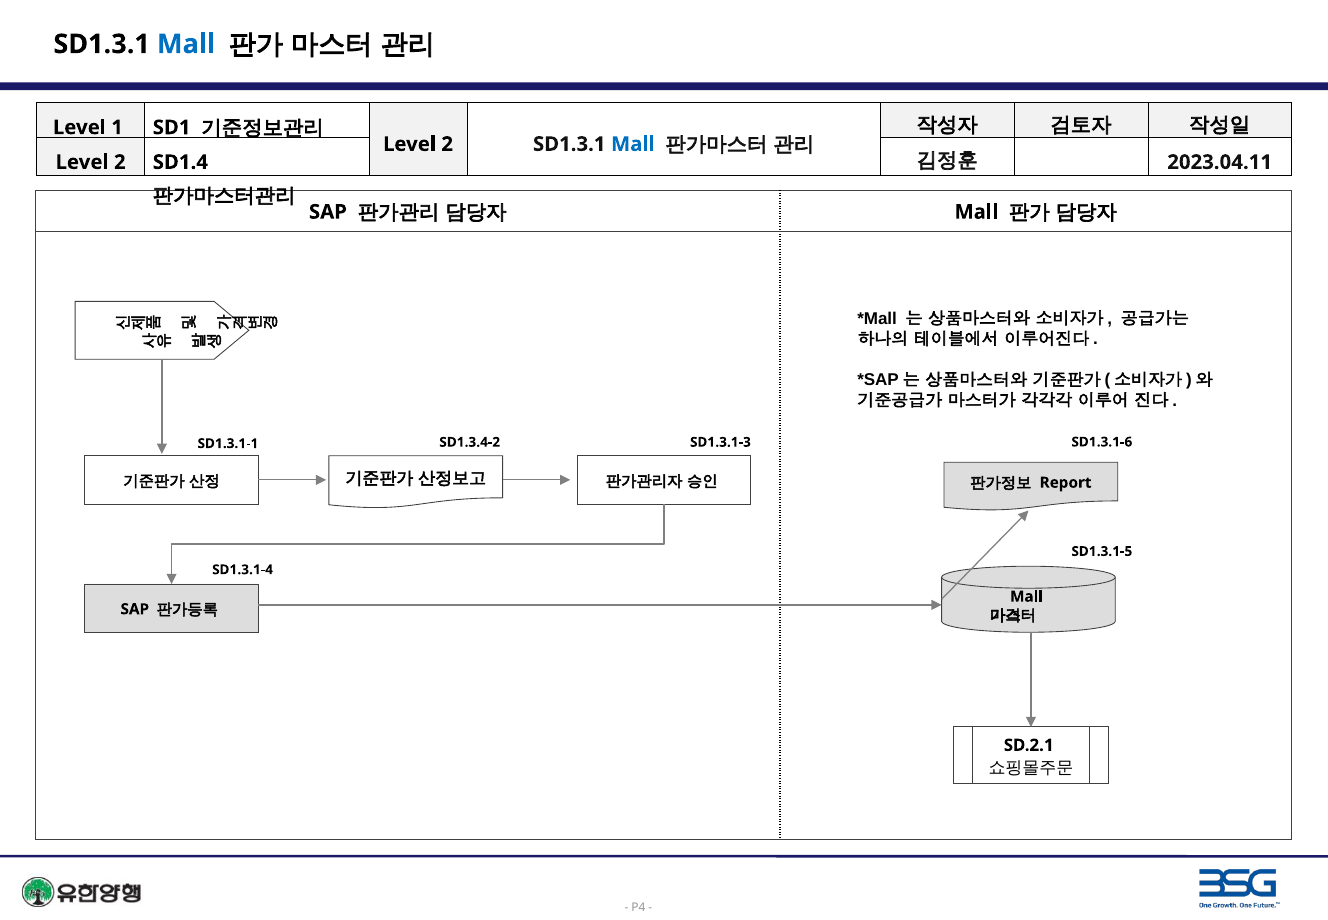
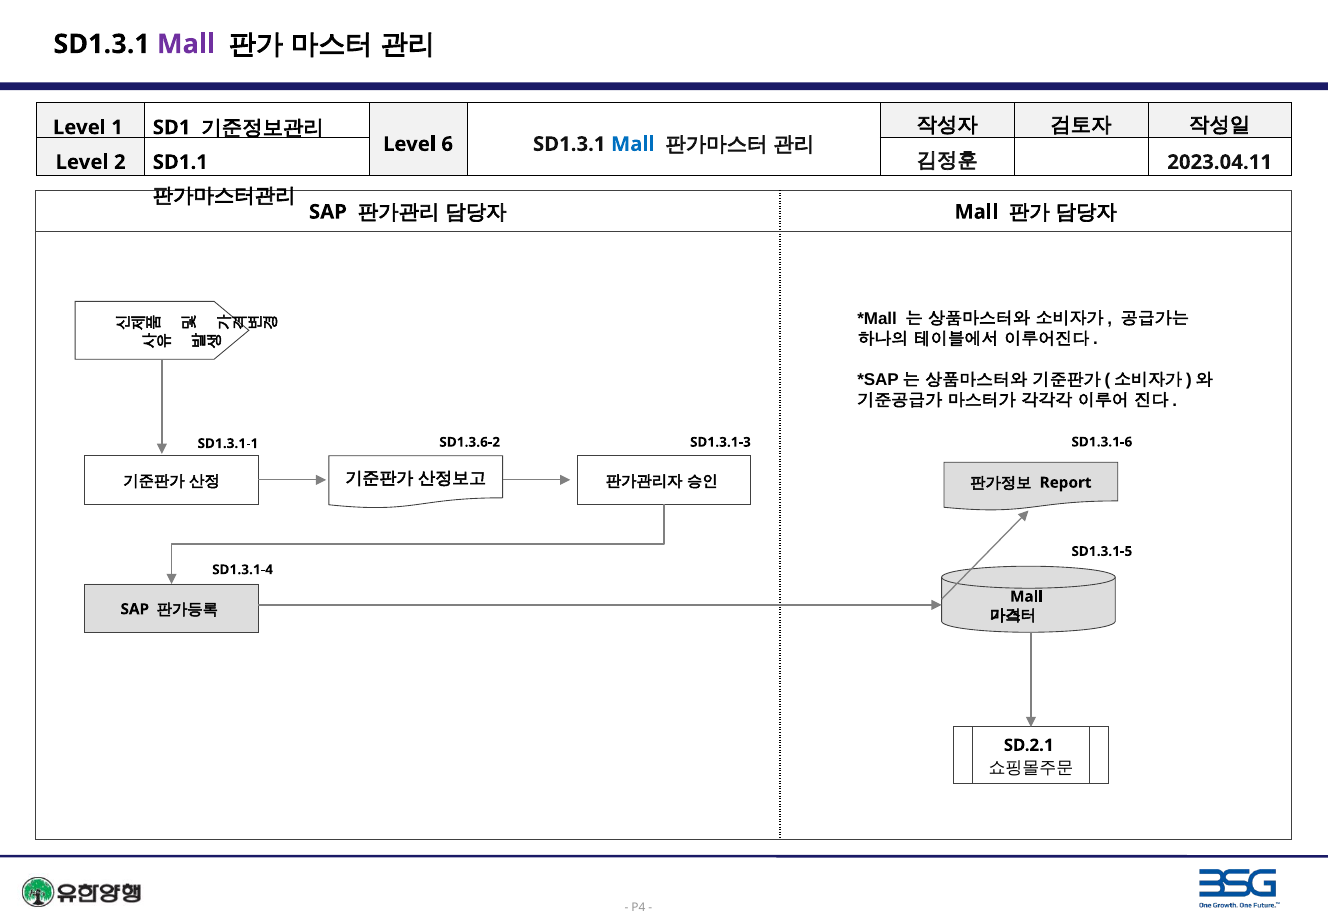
Mall at (186, 44) colour: blue -> purple
2 at (447, 144): 2 -> 6
SD1.4: SD1.4 -> SD1.1
SD1.3.4-2: SD1.3.4-2 -> SD1.3.6-2
